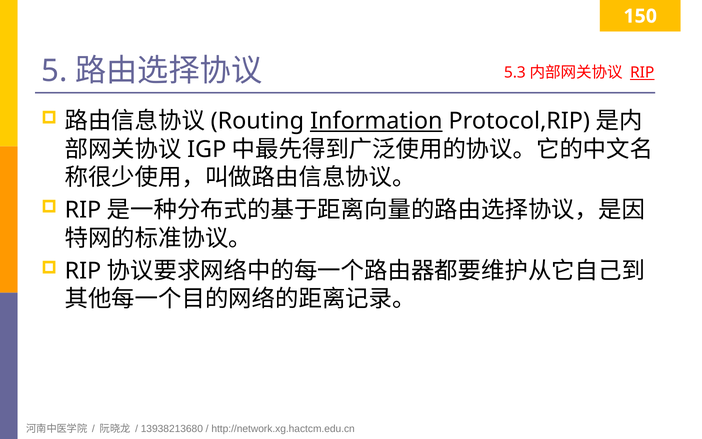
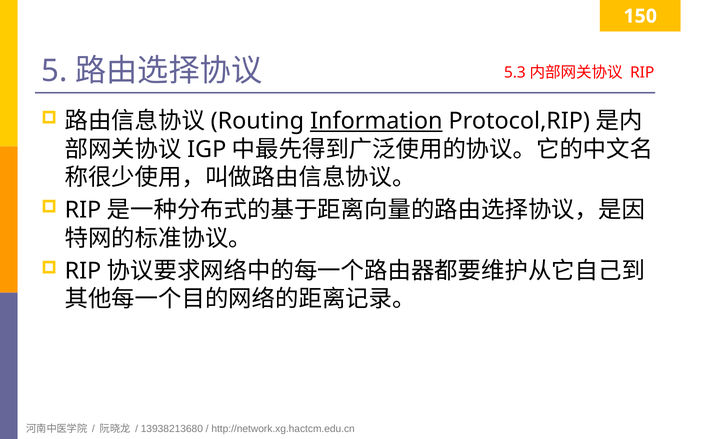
RIP at (642, 73) underline: present -> none
